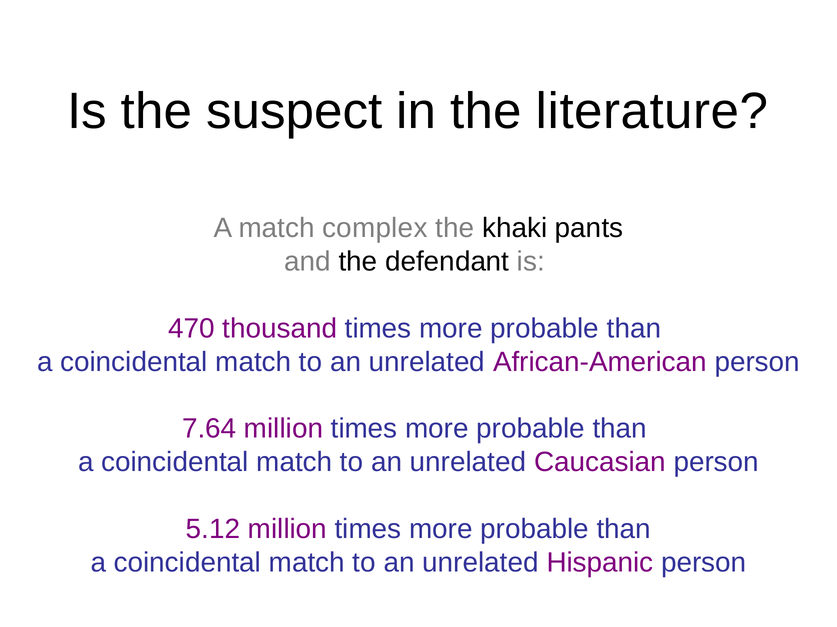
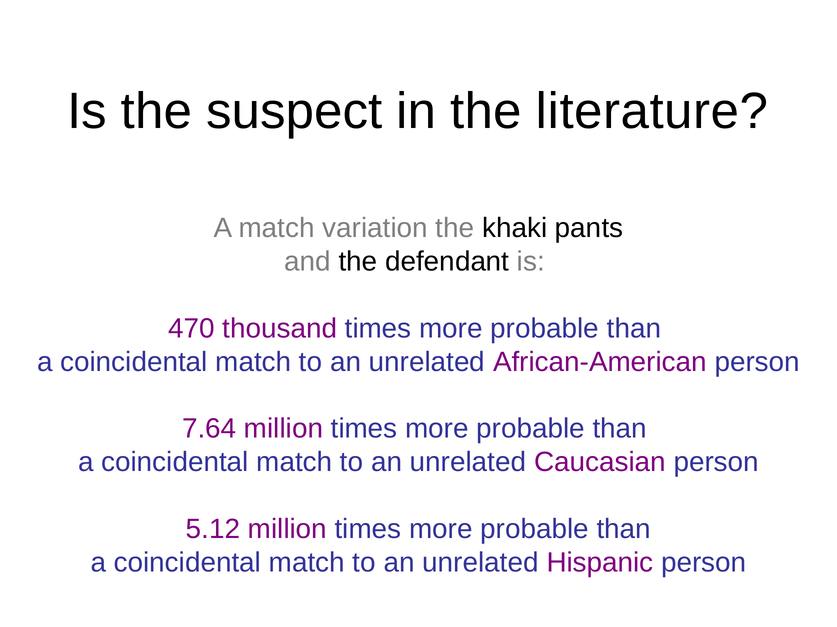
complex: complex -> variation
